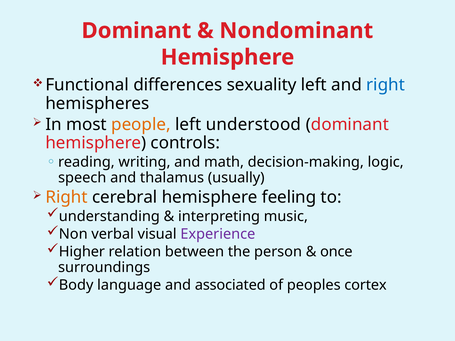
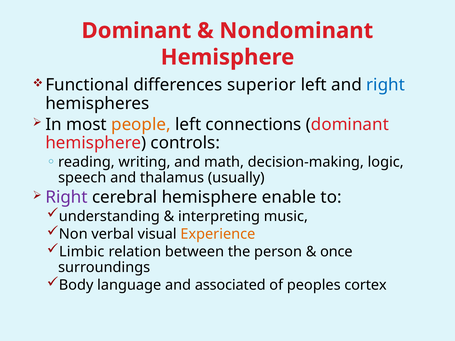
sexuality: sexuality -> superior
understood: understood -> connections
Right at (67, 197) colour: orange -> purple
feeling: feeling -> enable
Experience colour: purple -> orange
Higher: Higher -> Limbic
